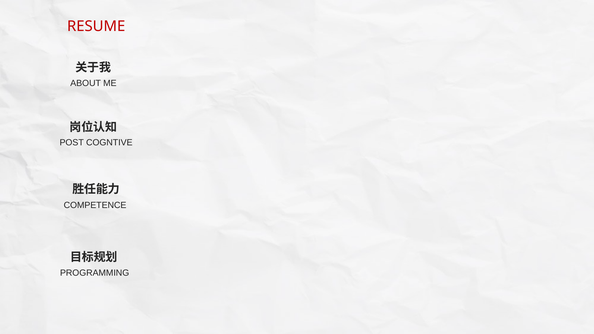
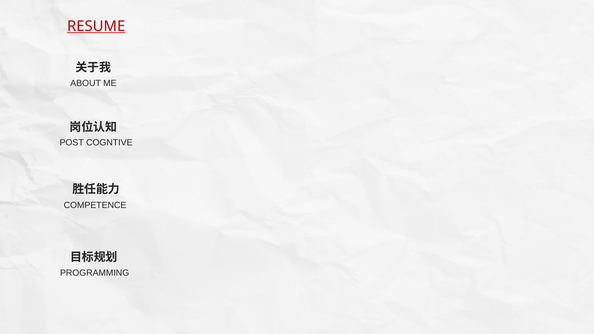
RESUME underline: none -> present
